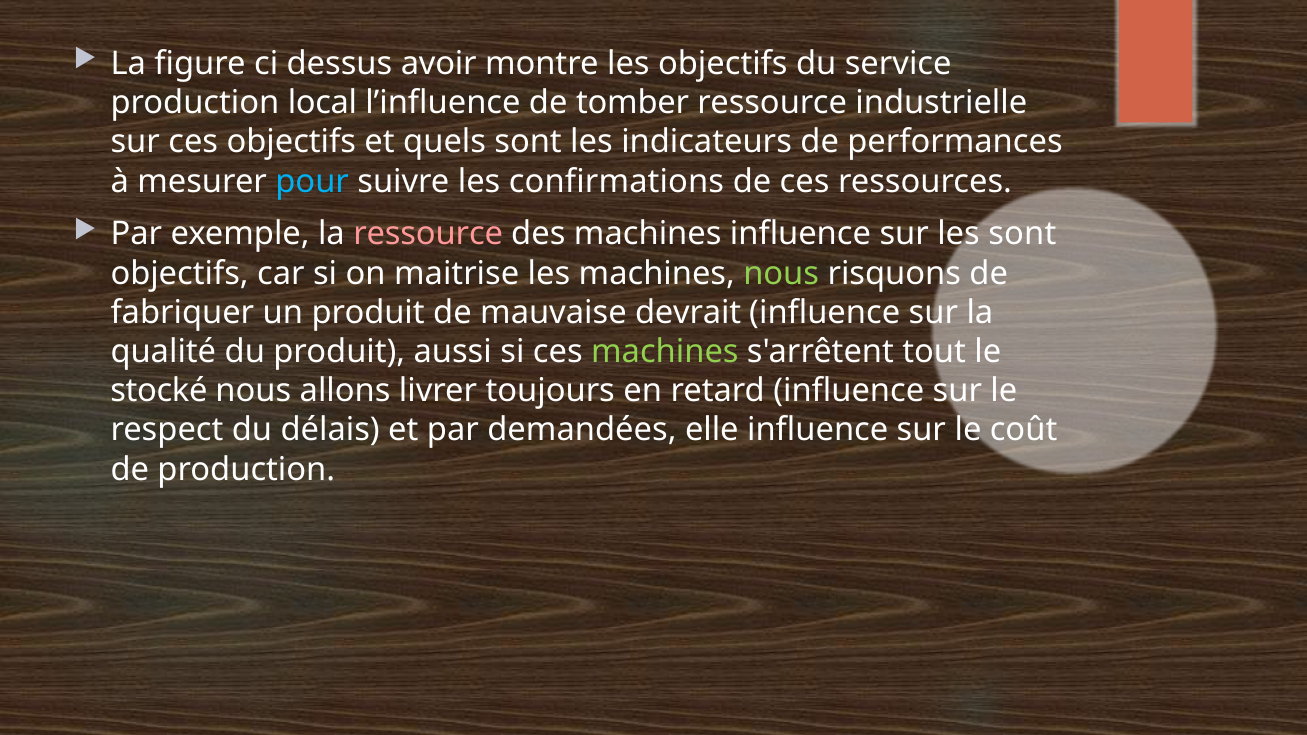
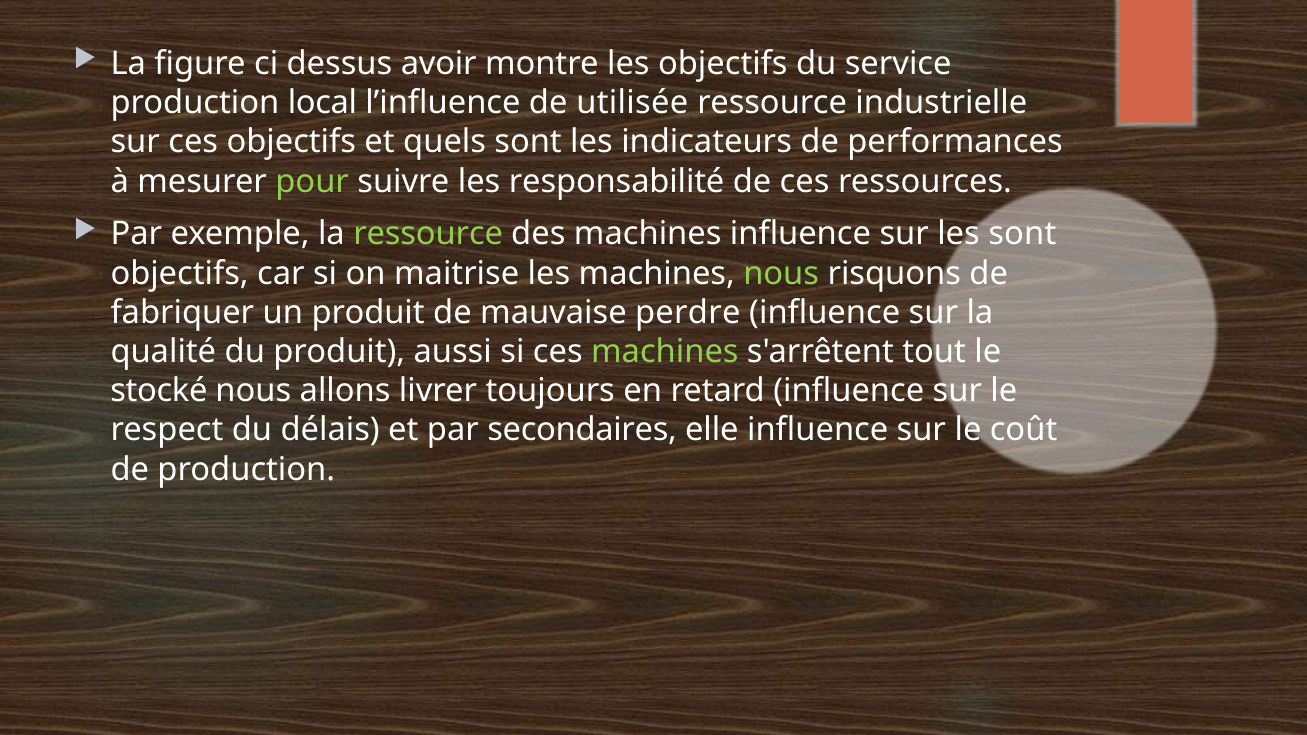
tomber: tomber -> utilisée
pour colour: light blue -> light green
confirmations: confirmations -> responsabilité
ressource at (428, 234) colour: pink -> light green
devrait: devrait -> perdre
demandées: demandées -> secondaires
